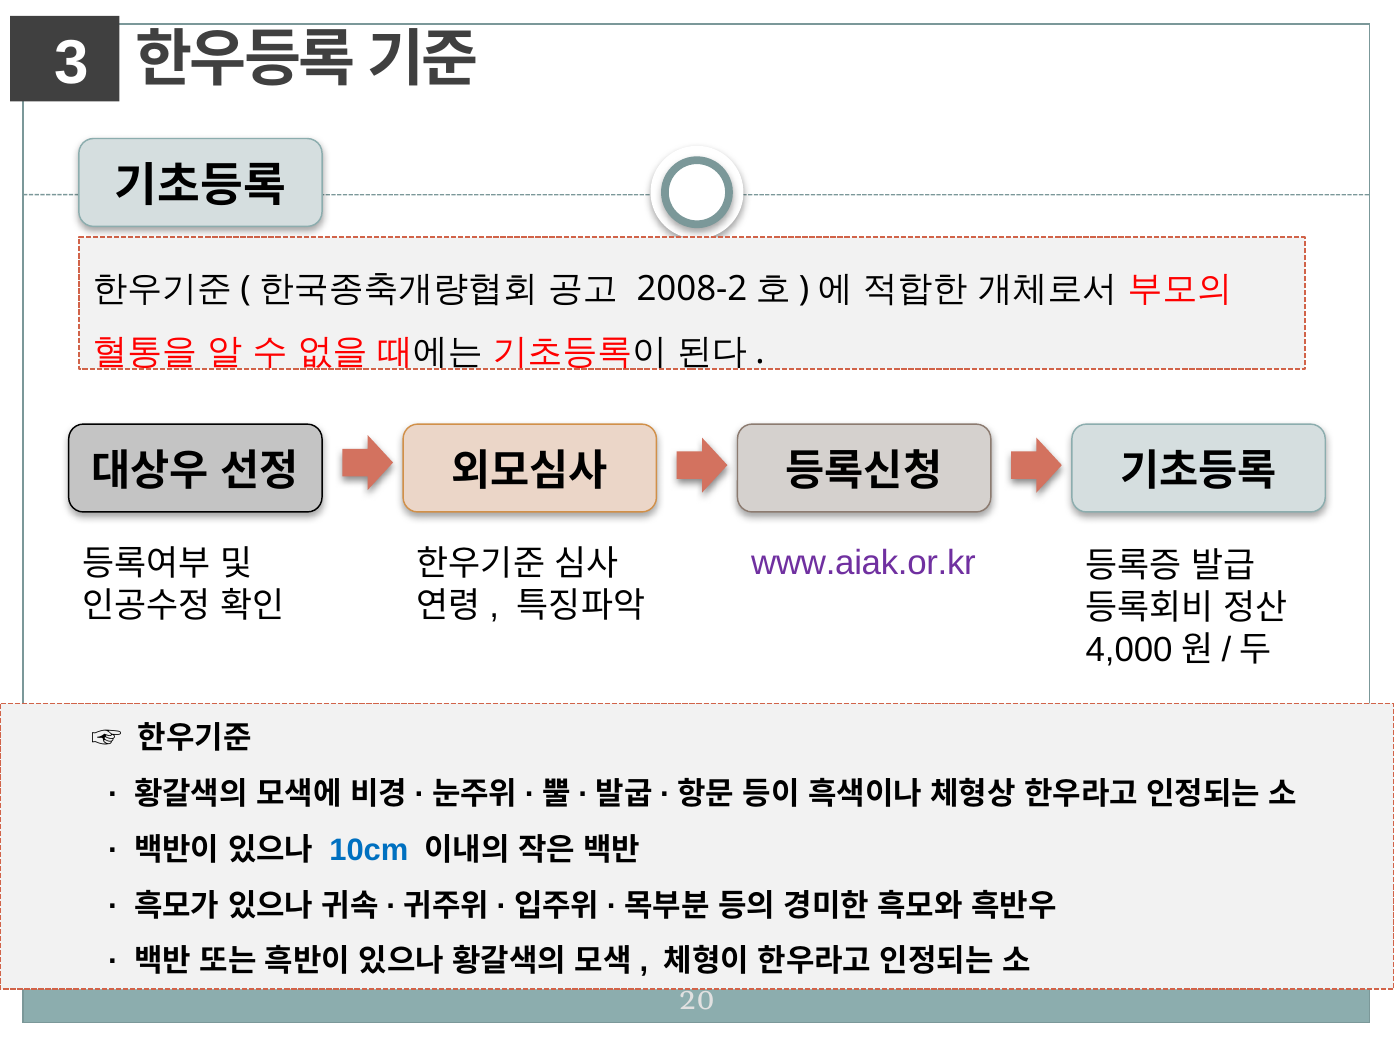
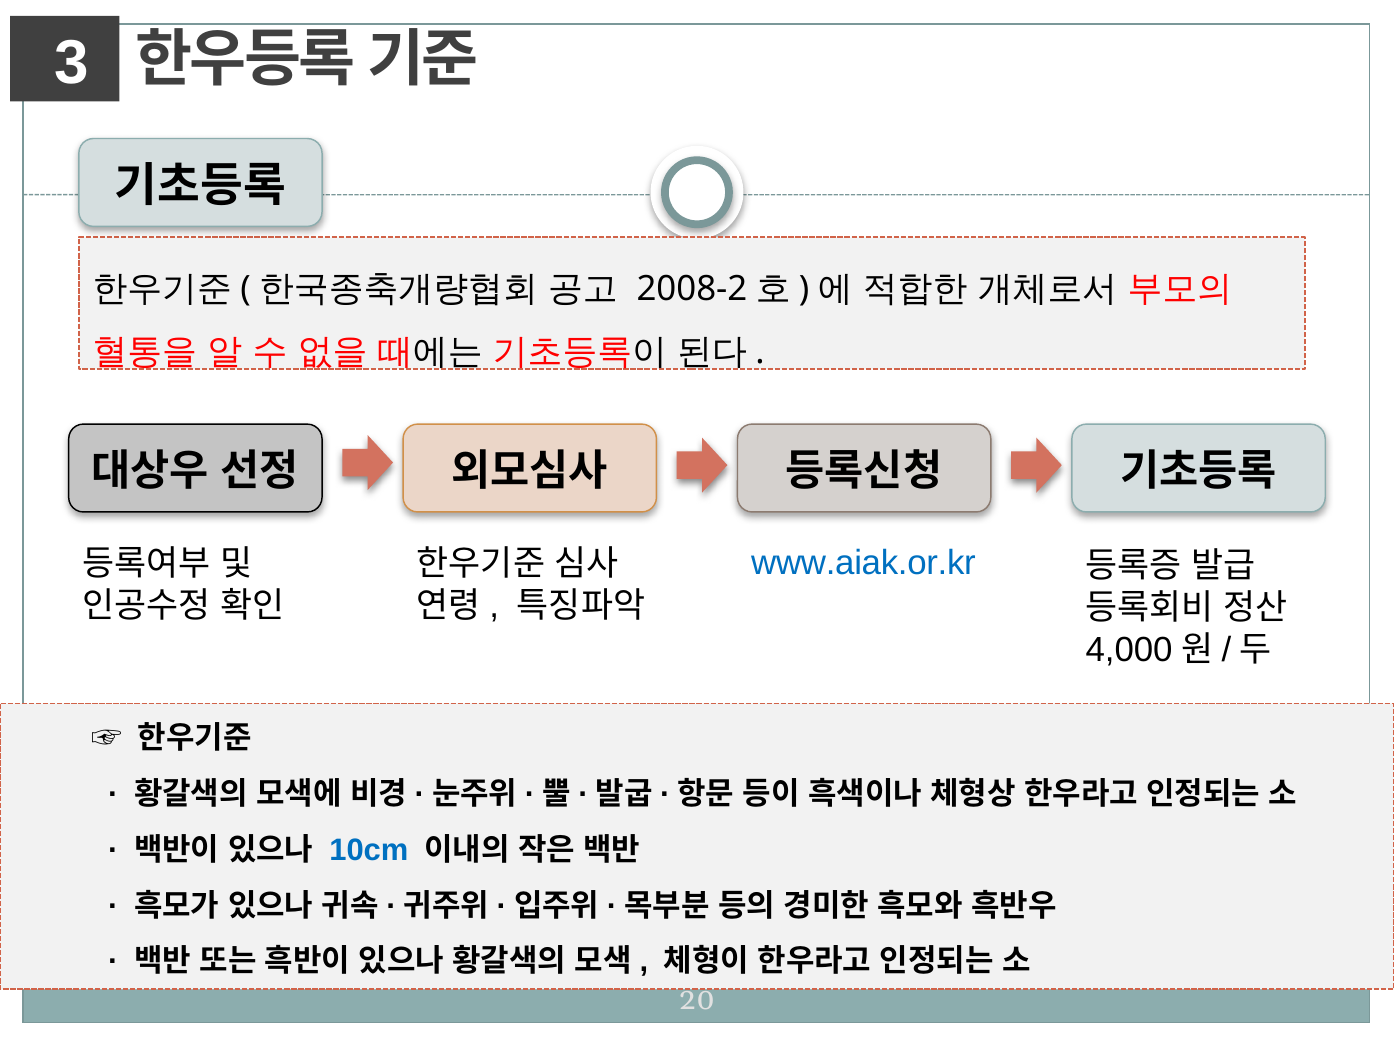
www.aiak.or.kr colour: purple -> blue
